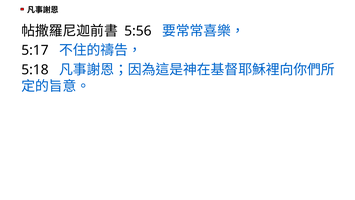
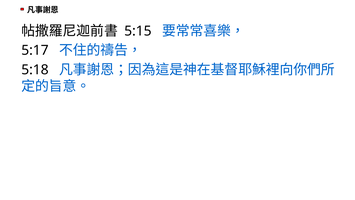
5:56: 5:56 -> 5:15
